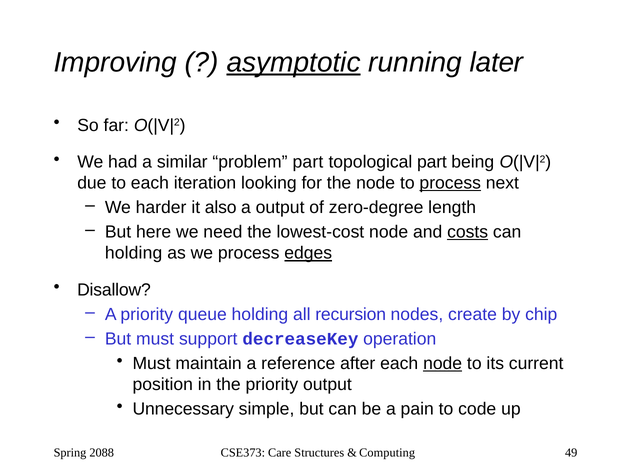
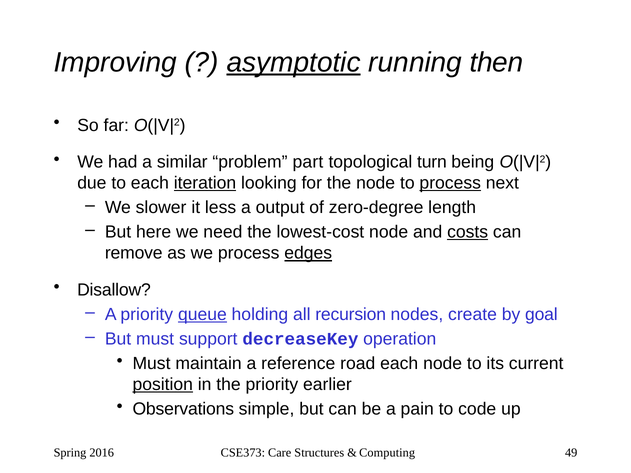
later: later -> then
topological part: part -> turn
iteration underline: none -> present
harder: harder -> slower
also: also -> less
holding at (134, 253): holding -> remove
queue underline: none -> present
chip: chip -> goal
after: after -> road
node at (443, 364) underline: present -> none
position underline: none -> present
priority output: output -> earlier
Unnecessary: Unnecessary -> Observations
2088: 2088 -> 2016
